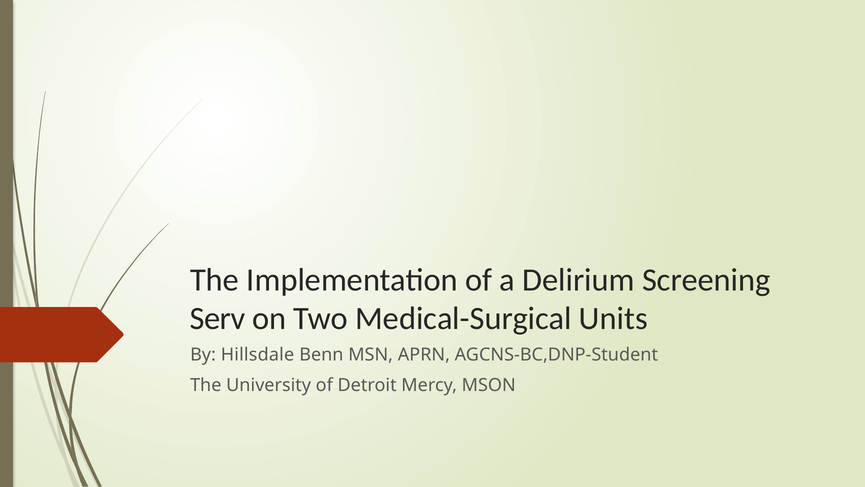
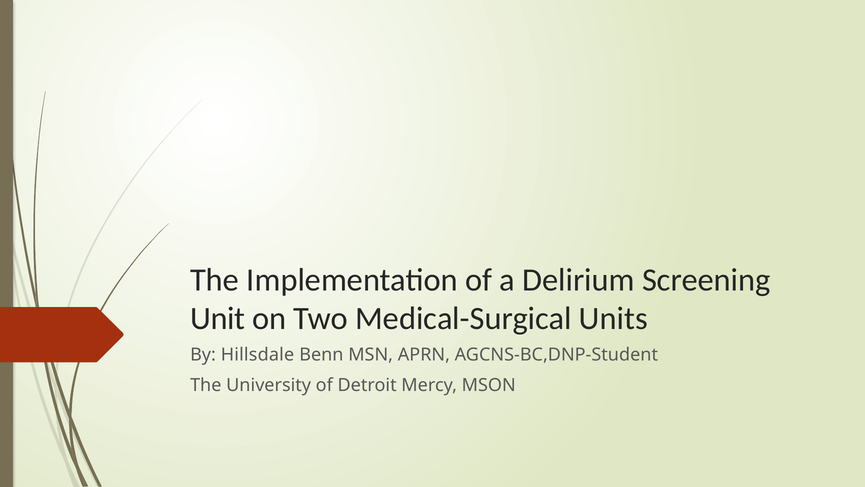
Serv: Serv -> Unit
